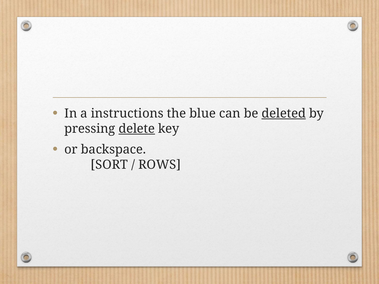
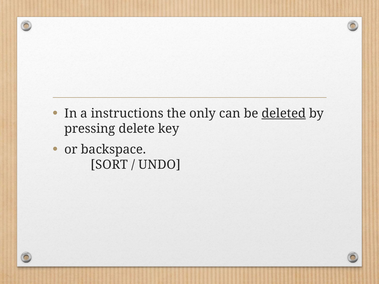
blue: blue -> only
delete underline: present -> none
ROWS: ROWS -> UNDO
